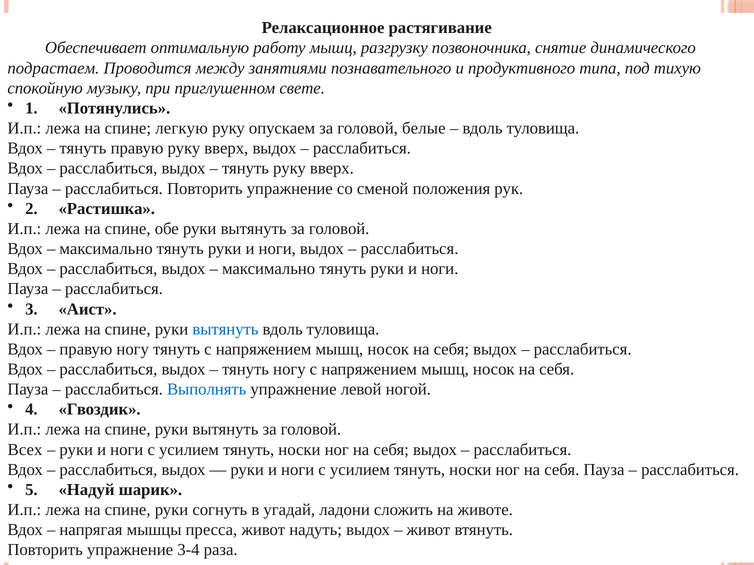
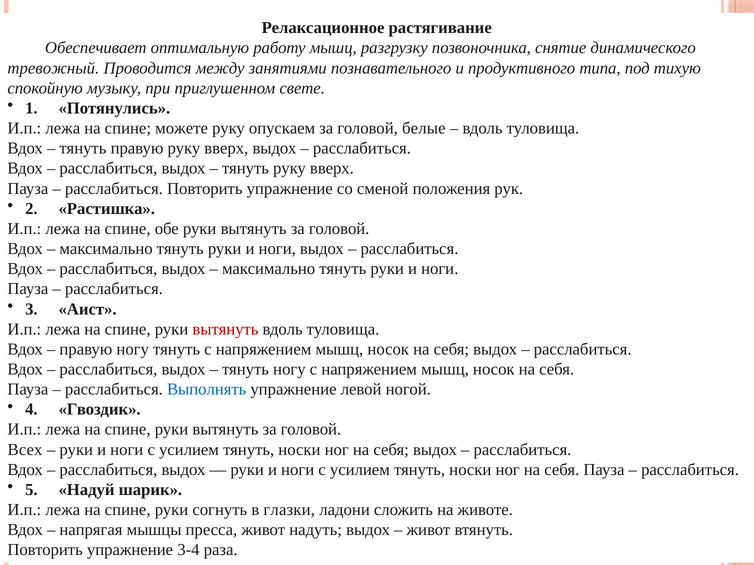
подрастаем: подрастаем -> тревожный
легкую: легкую -> можете
вытянуть at (225, 329) colour: blue -> red
угадай: угадай -> глазки
